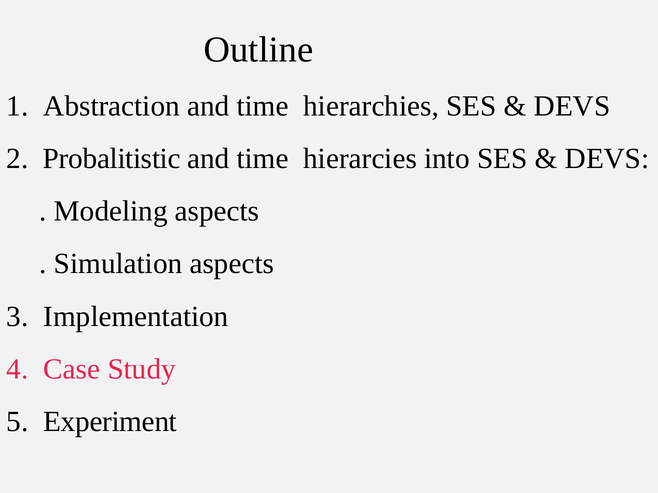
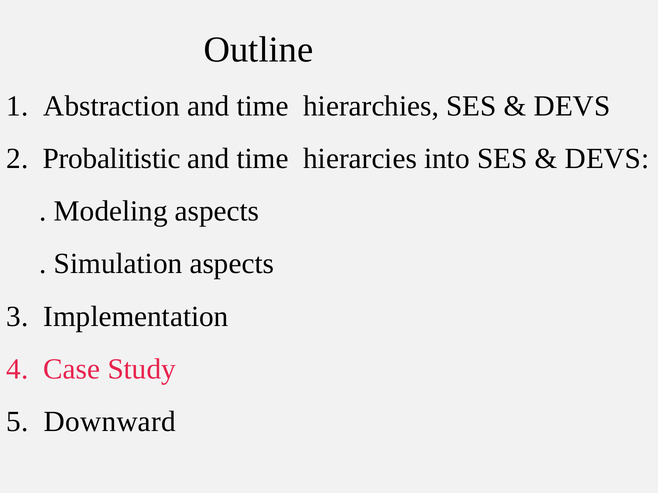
Experiment: Experiment -> Downward
